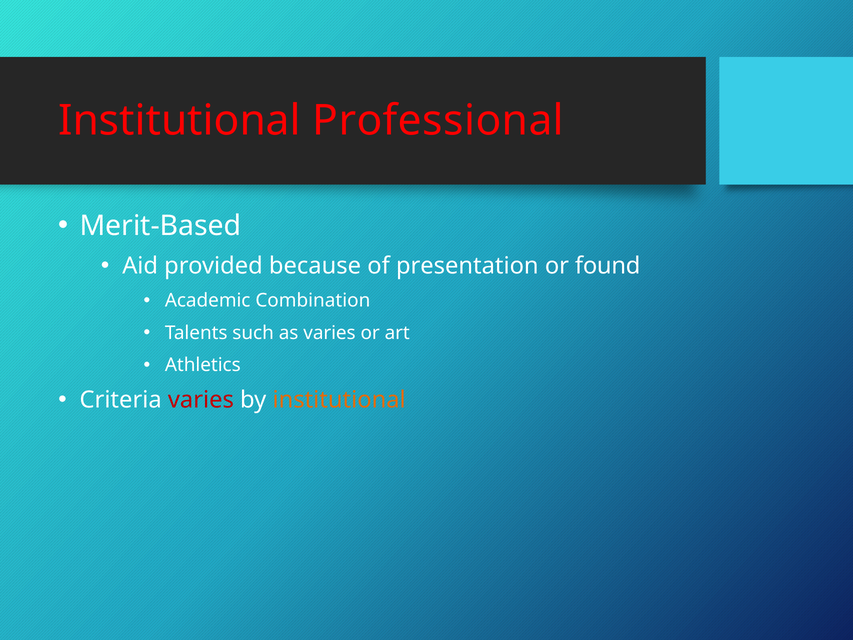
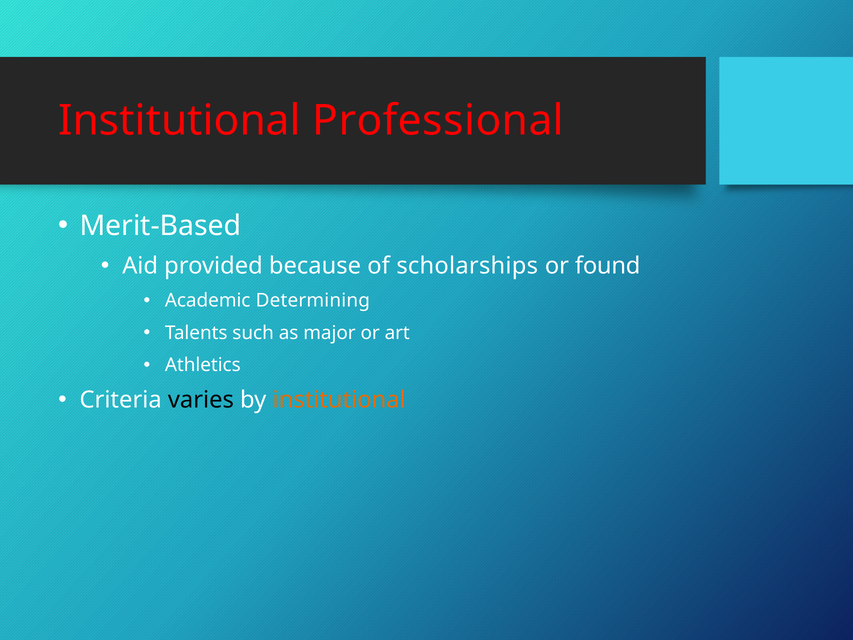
presentation: presentation -> scholarships
Combination: Combination -> Determining
as varies: varies -> major
varies at (201, 400) colour: red -> black
